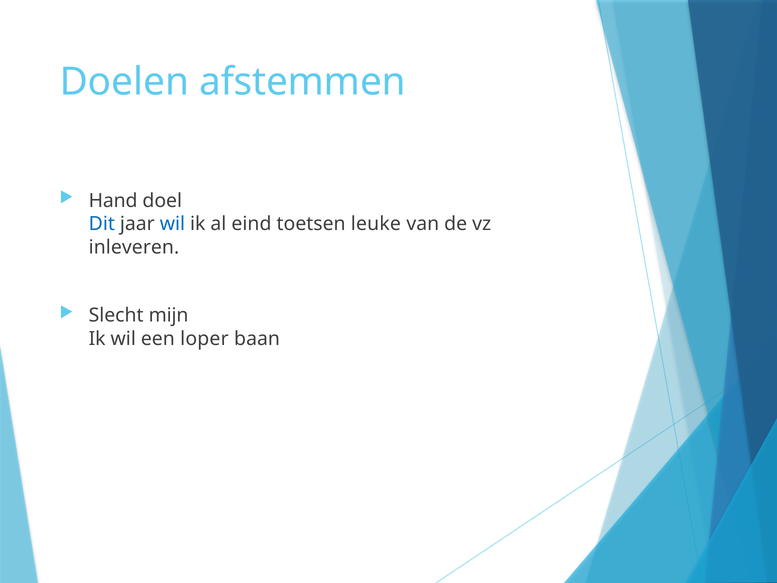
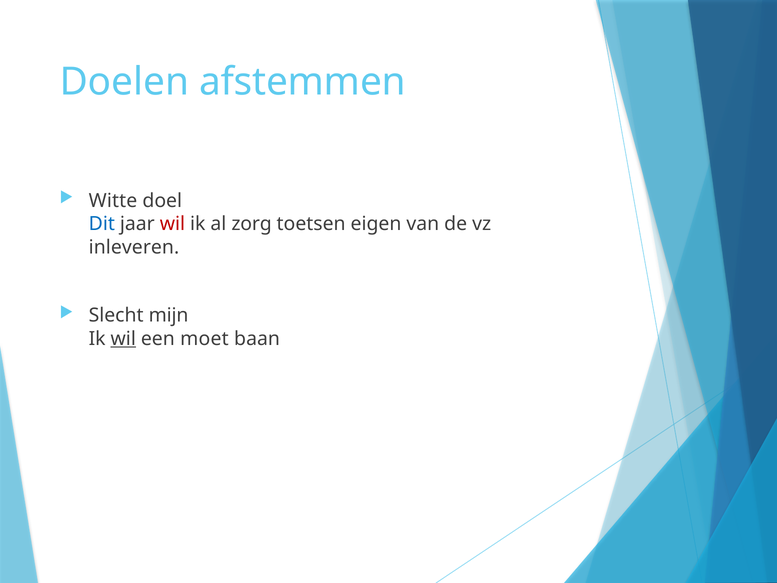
Hand: Hand -> Witte
wil at (172, 224) colour: blue -> red
eind: eind -> zorg
leuke: leuke -> eigen
wil at (123, 339) underline: none -> present
loper: loper -> moet
